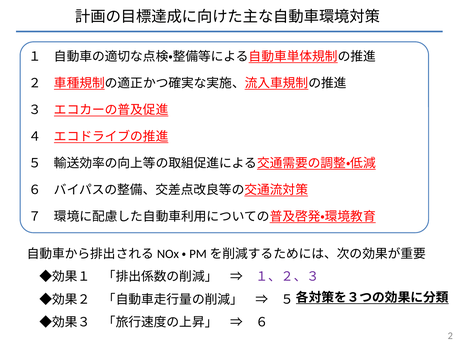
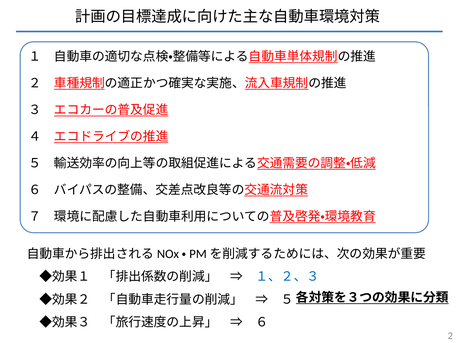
１、２、３ colour: purple -> blue
